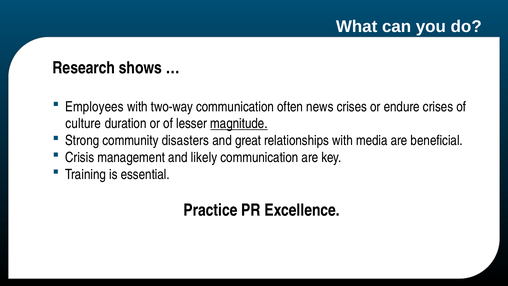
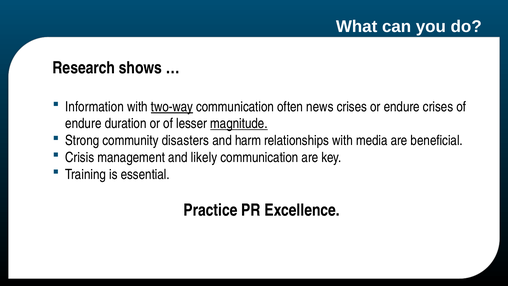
Employees: Employees -> Information
two-way underline: none -> present
culture at (83, 124): culture -> endure
great: great -> harm
